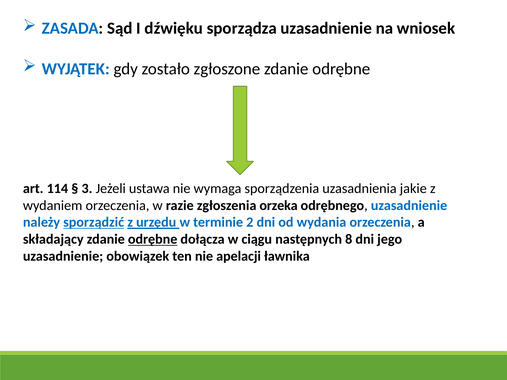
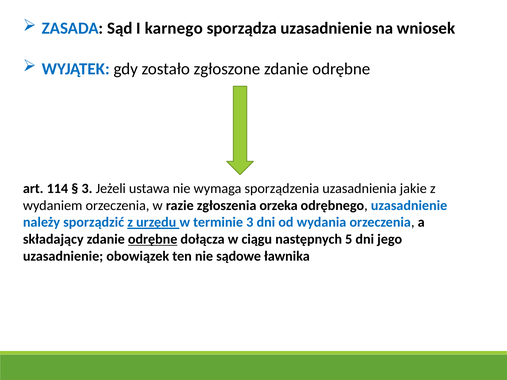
dźwięku: dźwięku -> karnego
sporządzić underline: present -> none
terminie 2: 2 -> 3
8: 8 -> 5
apelacji: apelacji -> sądowe
